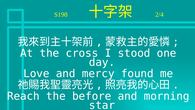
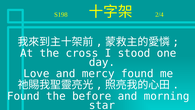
Reach at (23, 96): Reach -> Found
